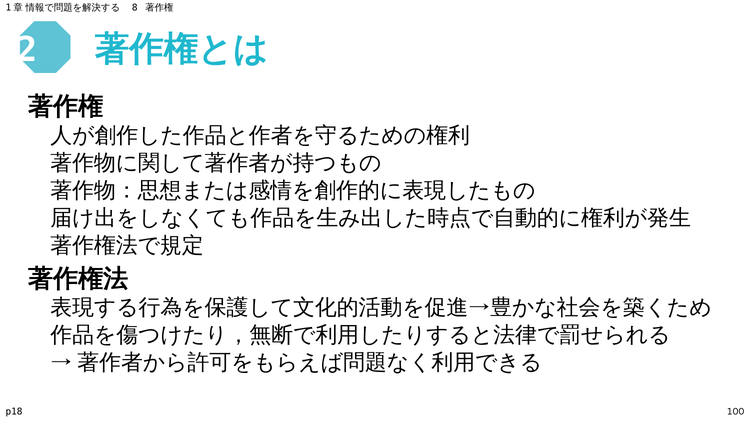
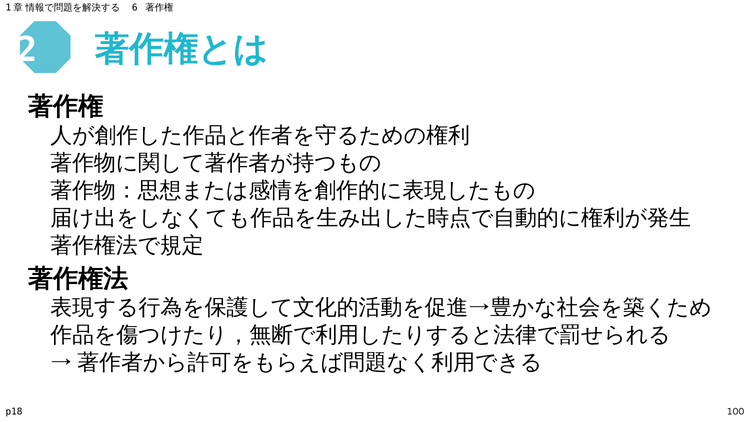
8: 8 -> 6
